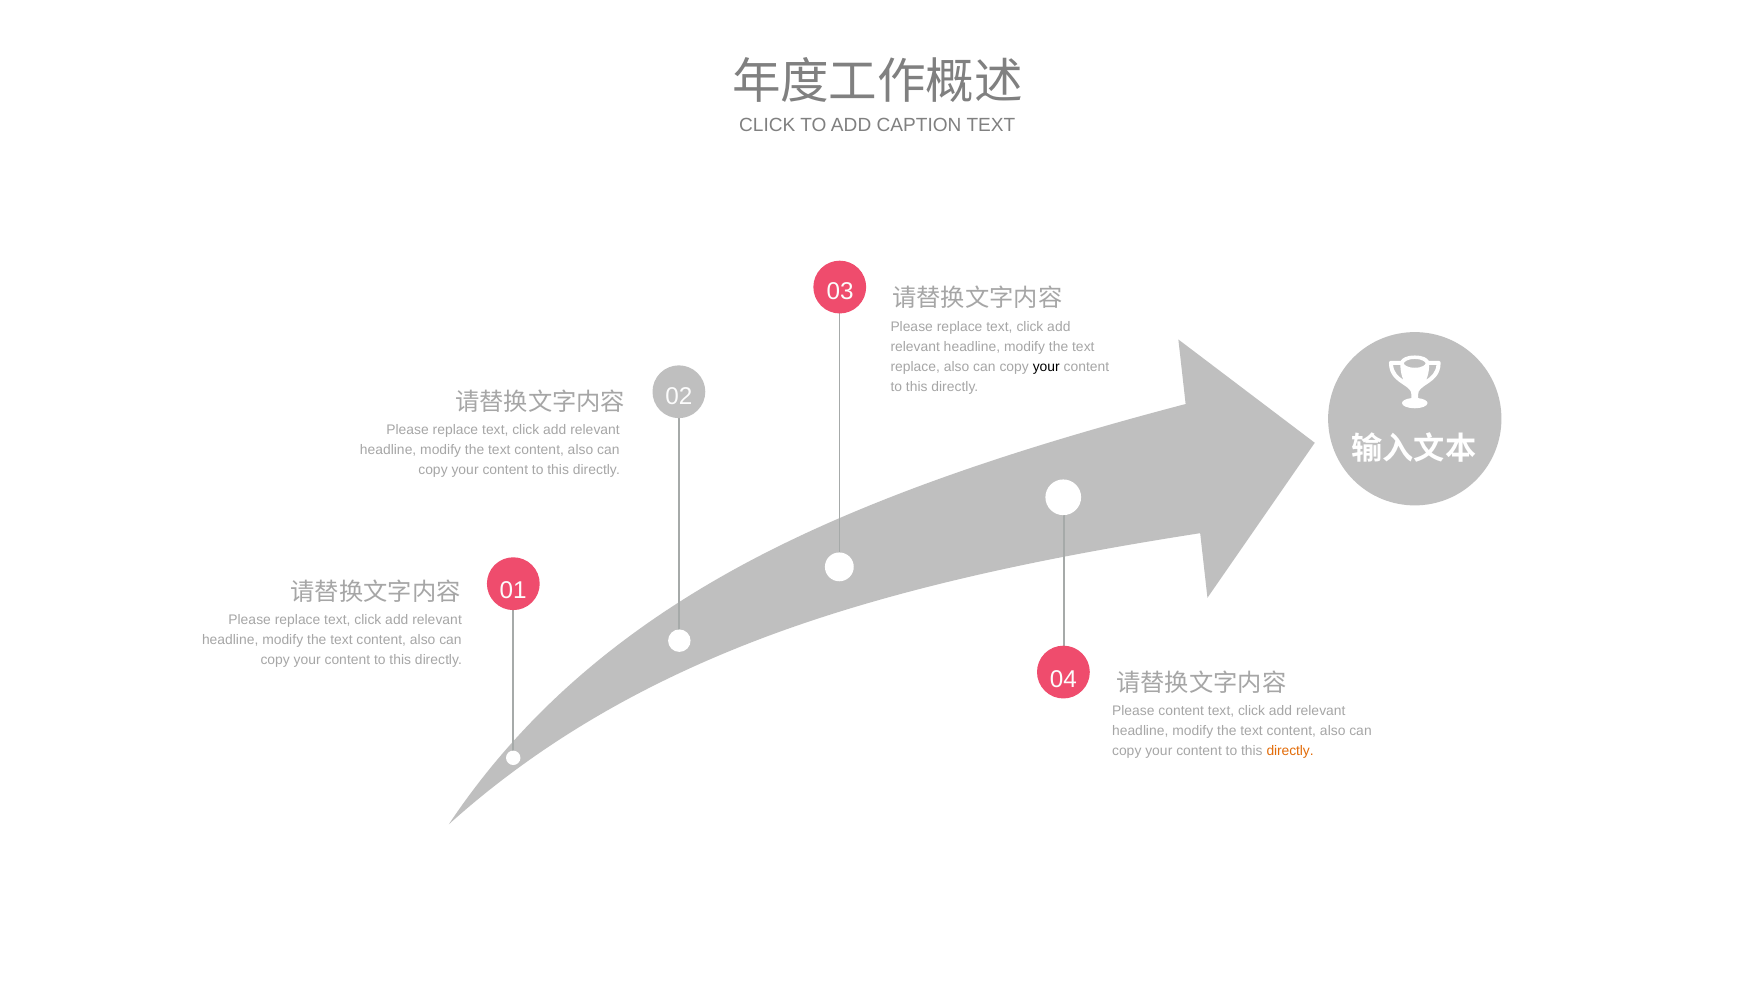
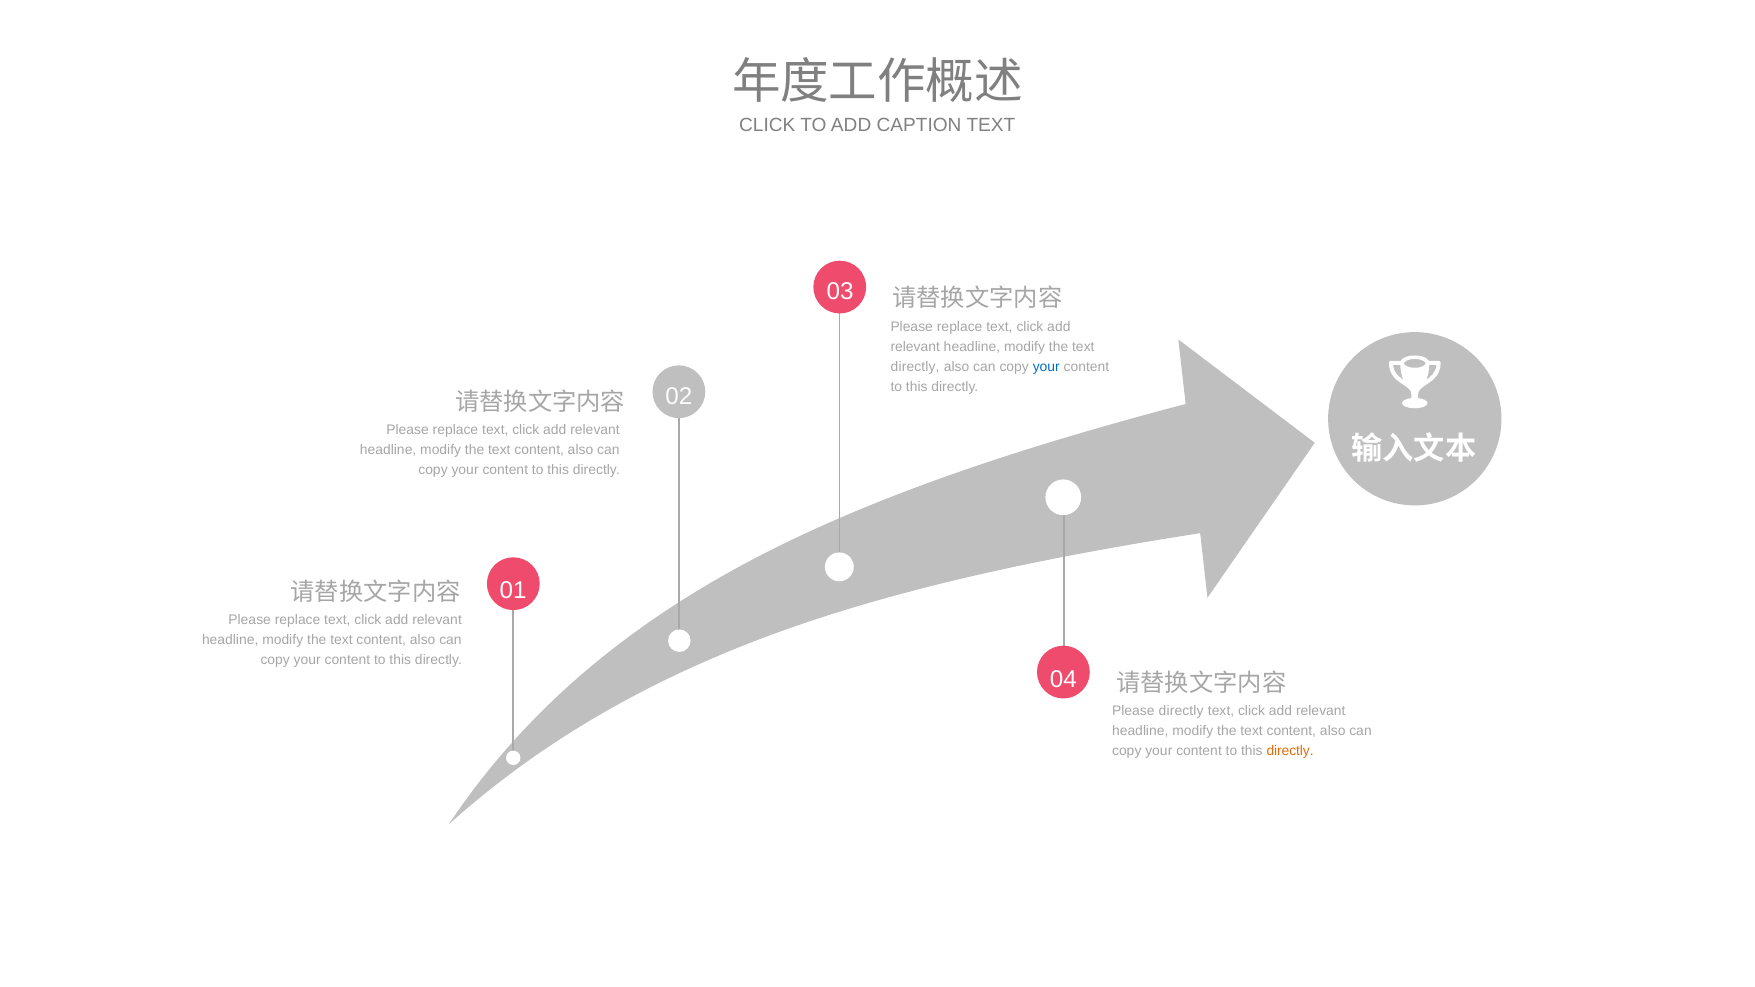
replace at (915, 367): replace -> directly
your at (1046, 367) colour: black -> blue
Please content: content -> directly
